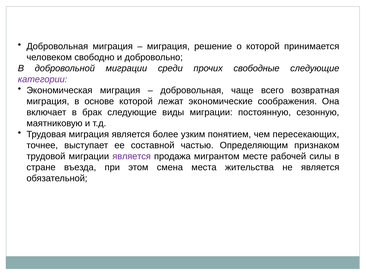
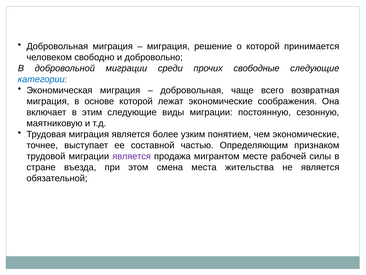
категории colour: purple -> blue
брак: брак -> этим
чем пересекающих: пересекающих -> экономические
